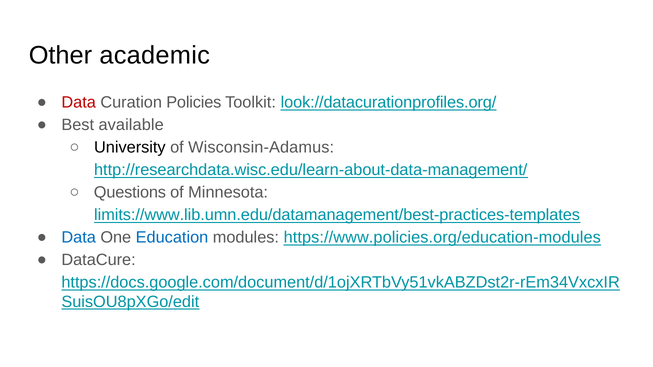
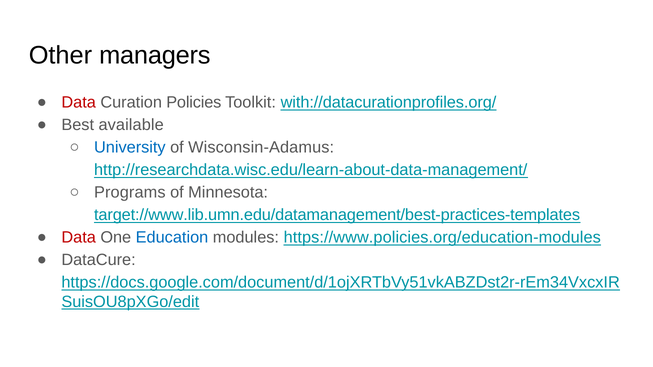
academic: academic -> managers
look://datacurationprofiles.org/: look://datacurationprofiles.org/ -> with://datacurationprofiles.org/
University colour: black -> blue
Questions: Questions -> Programs
limits://www.lib.umn.edu/datamanagement/best-practices-templates: limits://www.lib.umn.edu/datamanagement/best-practices-templates -> target://www.lib.umn.edu/datamanagement/best-practices-templates
Data at (79, 238) colour: blue -> red
